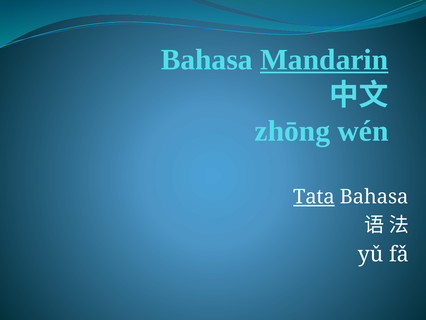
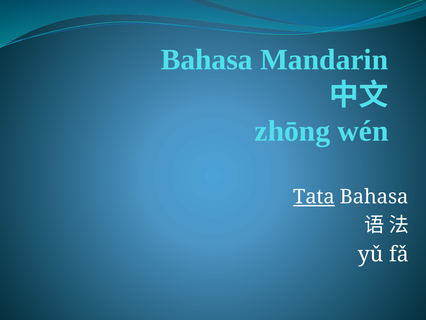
Mandarin underline: present -> none
